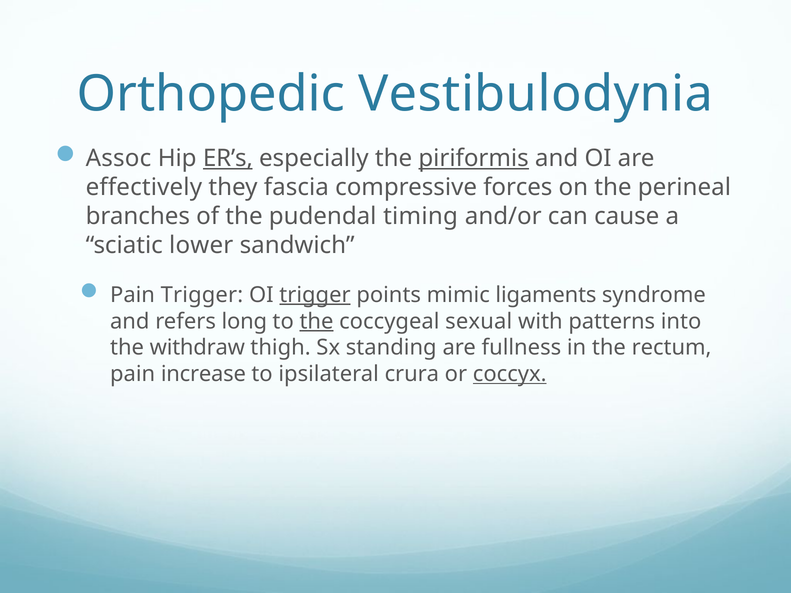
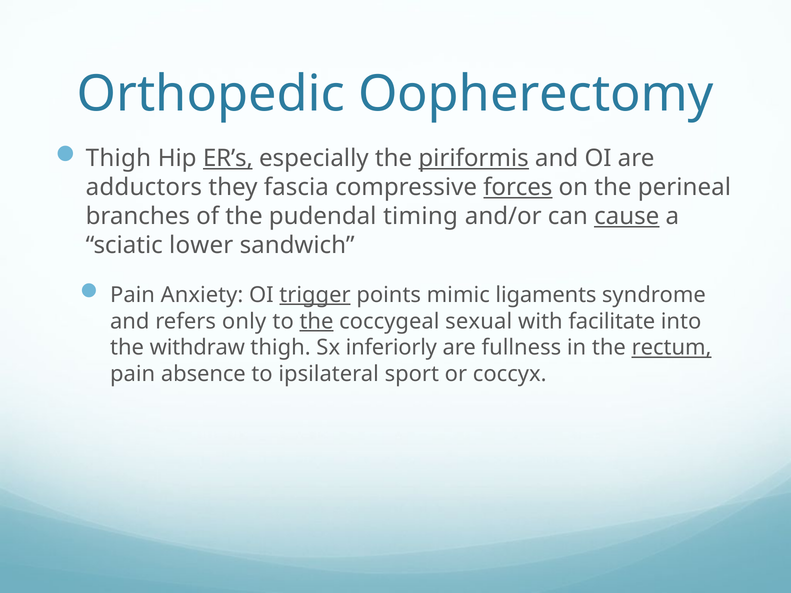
Vestibulodynia: Vestibulodynia -> Oopherectomy
Assoc at (118, 159): Assoc -> Thigh
effectively: effectively -> adductors
forces underline: none -> present
cause underline: none -> present
Pain Trigger: Trigger -> Anxiety
long: long -> only
patterns: patterns -> facilitate
standing: standing -> inferiorly
rectum underline: none -> present
increase: increase -> absence
crura: crura -> sport
coccyx underline: present -> none
